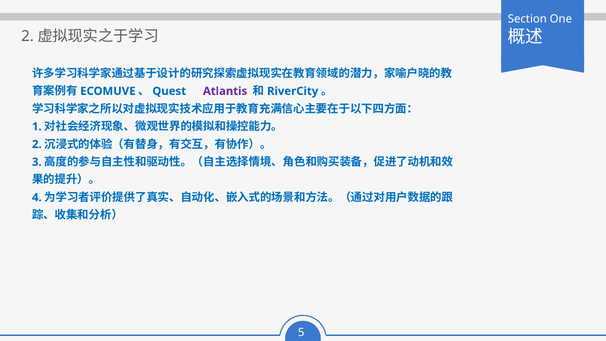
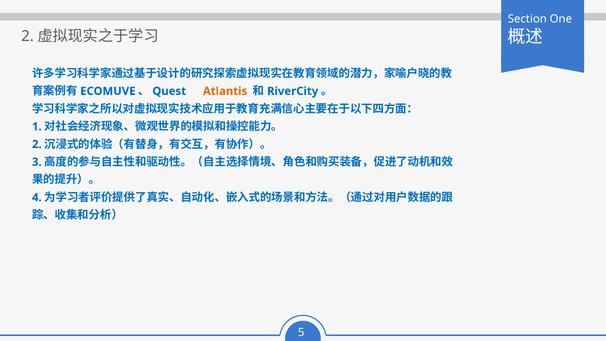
Atlantis colour: purple -> orange
